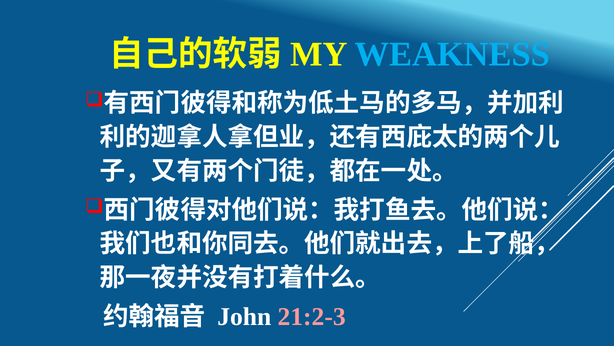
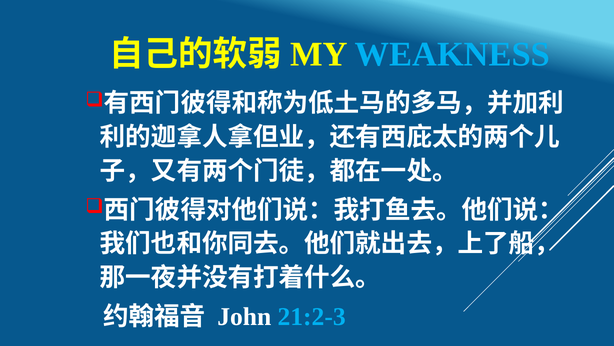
21:2-3 colour: pink -> light blue
